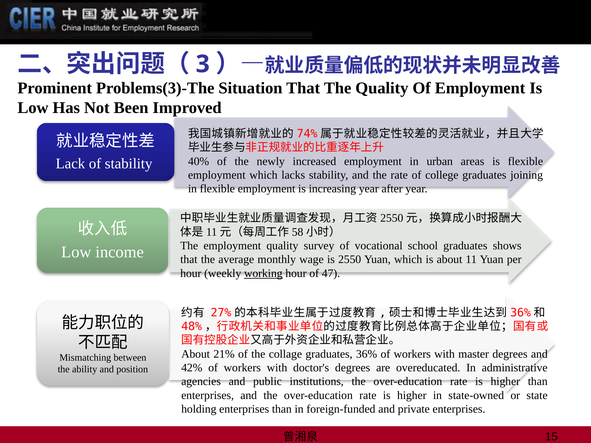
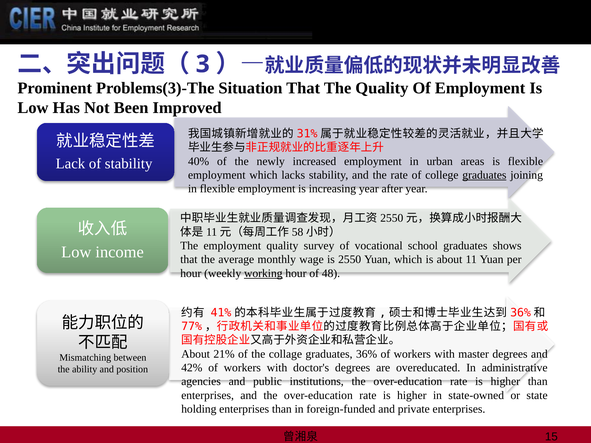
74%: 74% -> 31%
graduates at (484, 175) underline: none -> present
47: 47 -> 48
27%: 27% -> 41%
48%: 48% -> 77%
